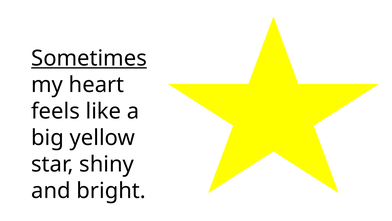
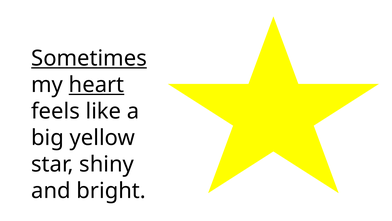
heart underline: none -> present
